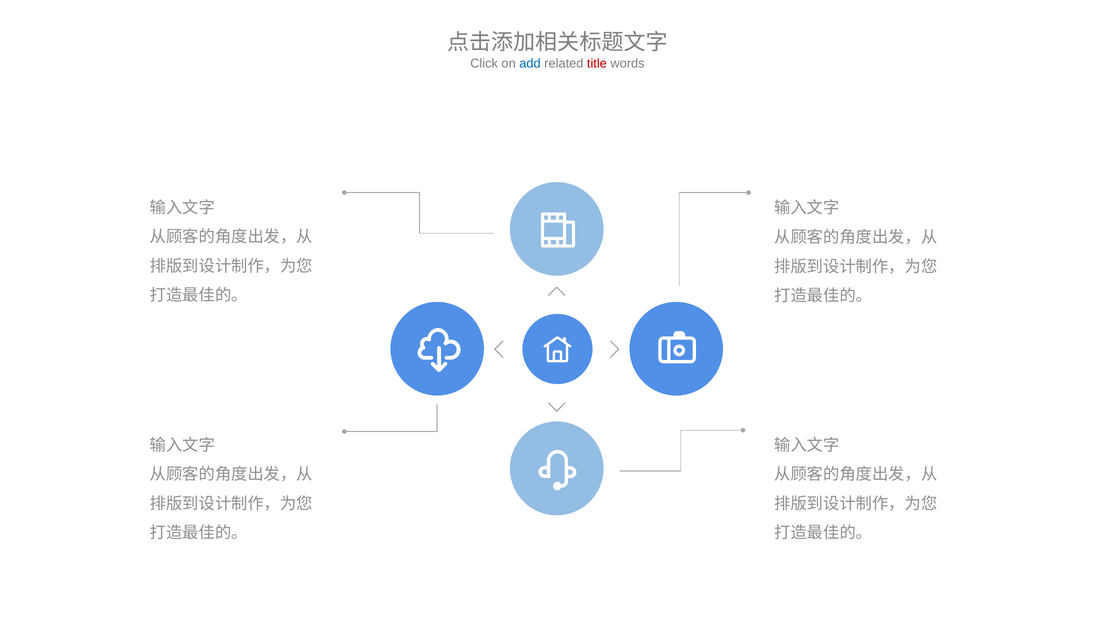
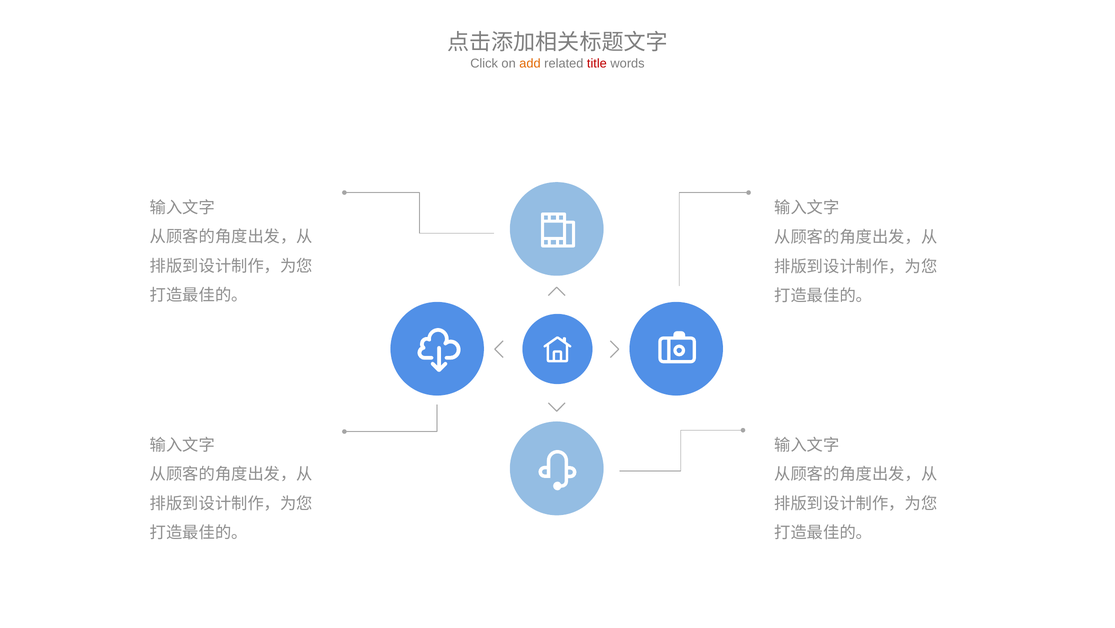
add colour: blue -> orange
